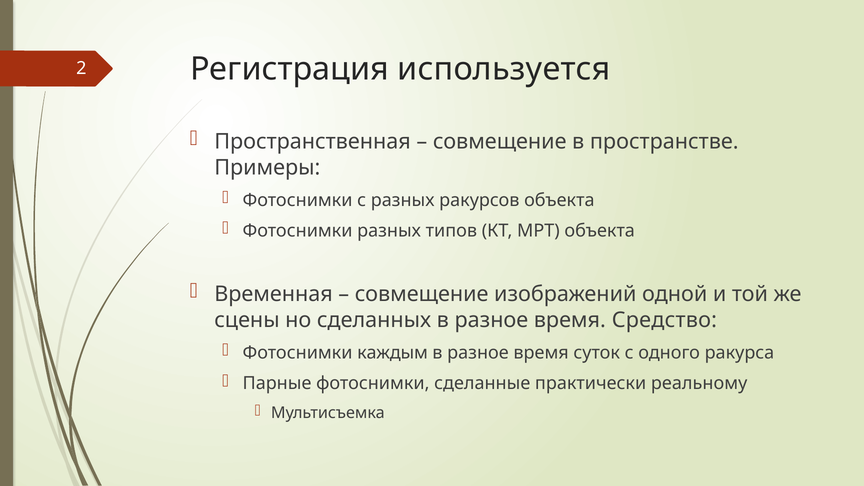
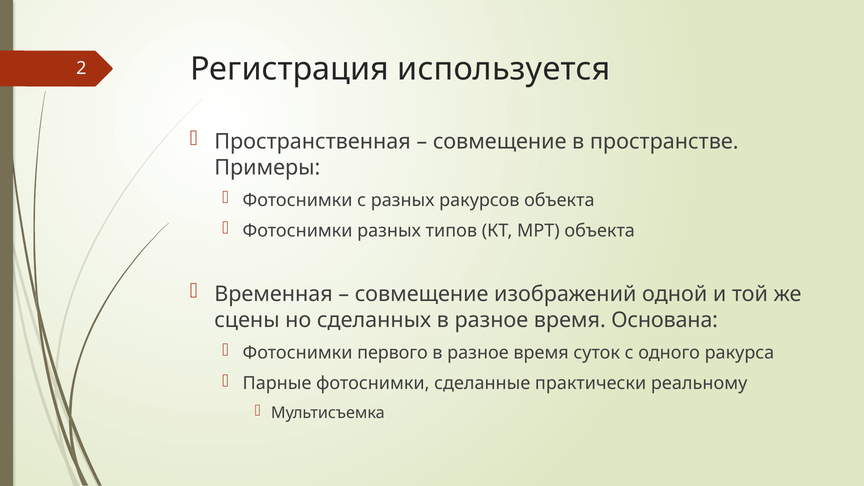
Средство: Средство -> Основана
каждым: каждым -> первого
